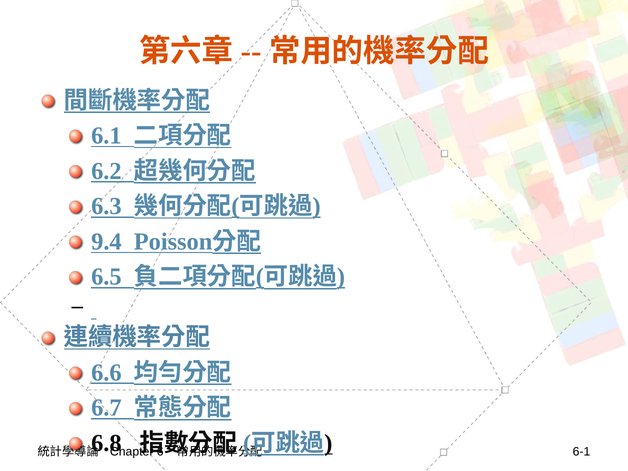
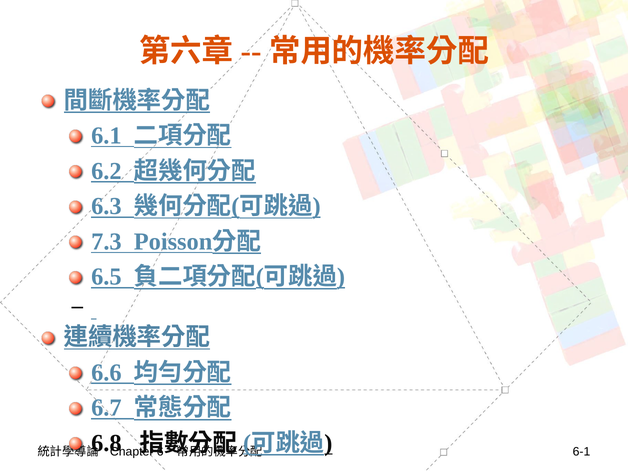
9.4: 9.4 -> 7.3
